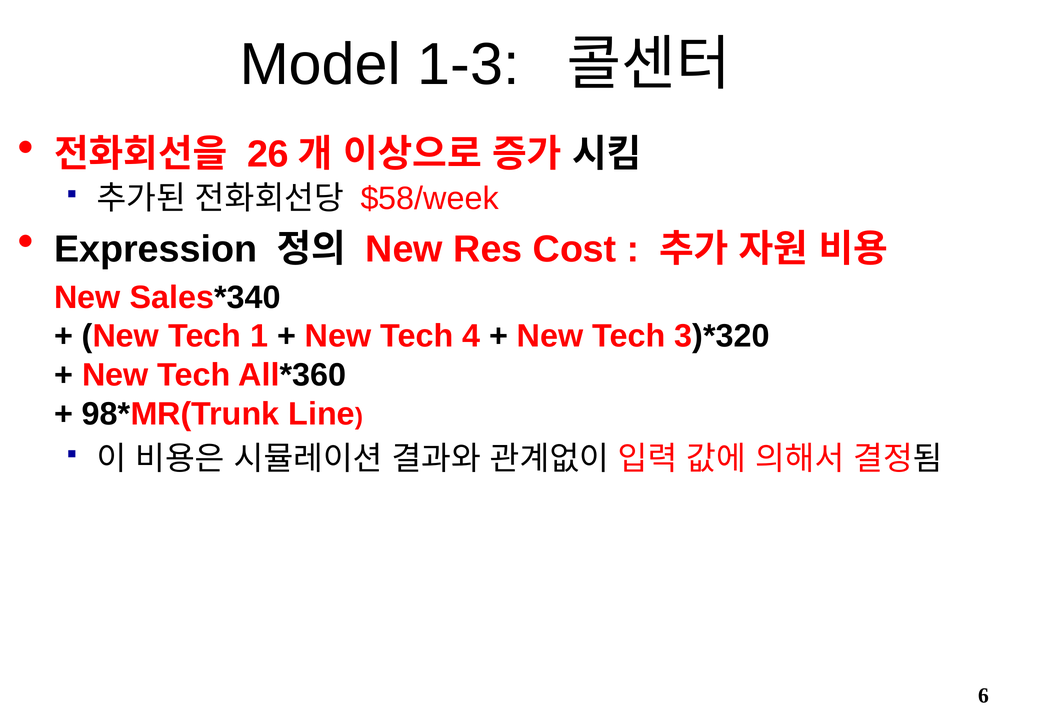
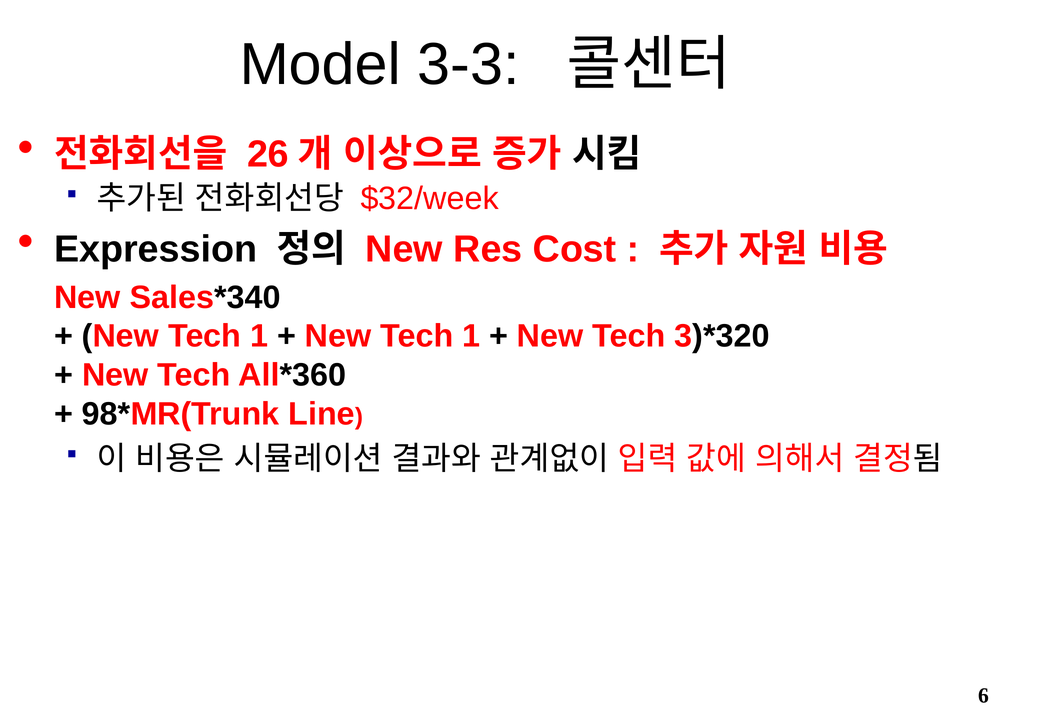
1-3: 1-3 -> 3-3
$58/week: $58/week -> $32/week
4 at (471, 336): 4 -> 1
